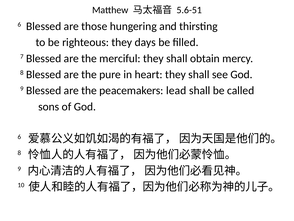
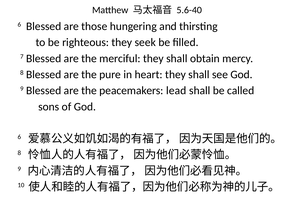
5.6-51: 5.6-51 -> 5.6-40
days: days -> seek
